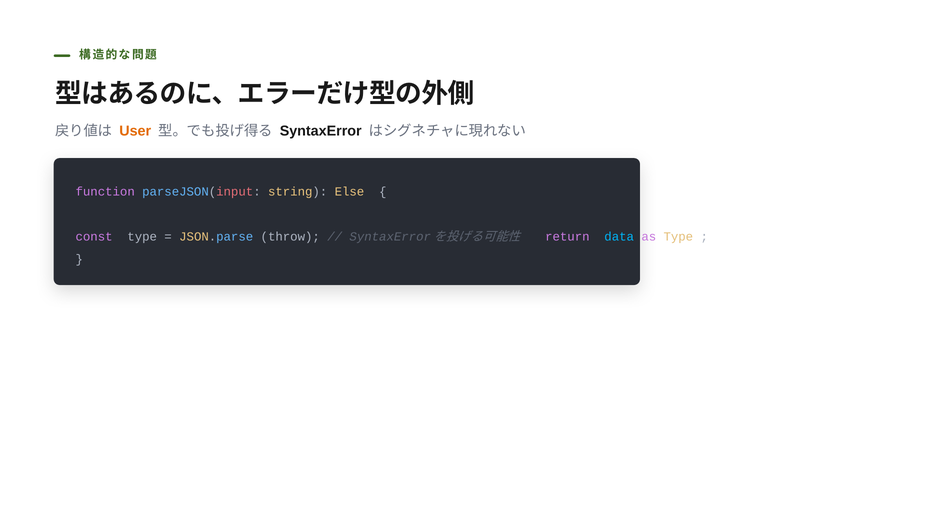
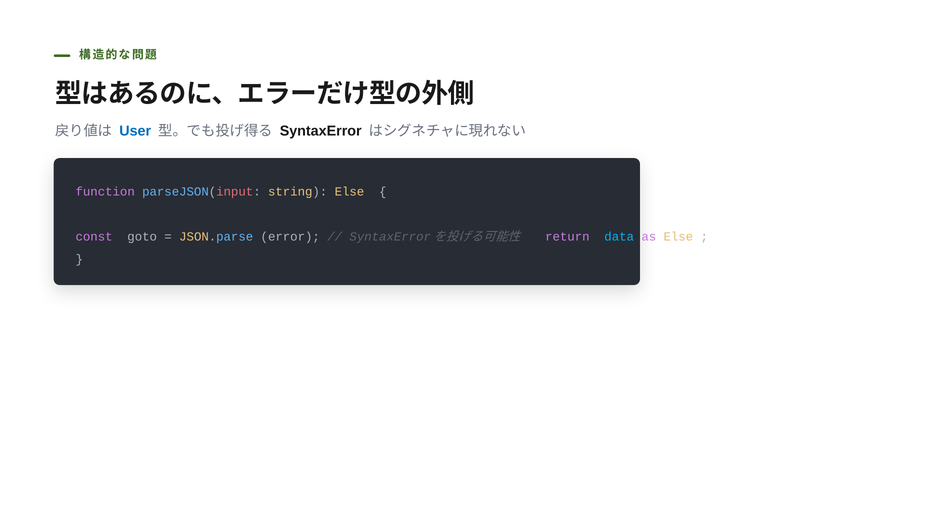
User colour: orange -> blue
const type: type -> goto
throw: throw -> error
as Type: Type -> Else
